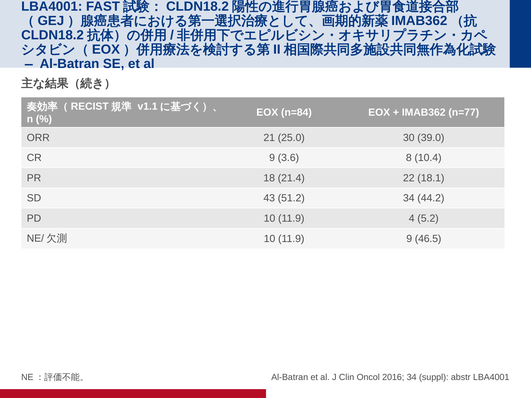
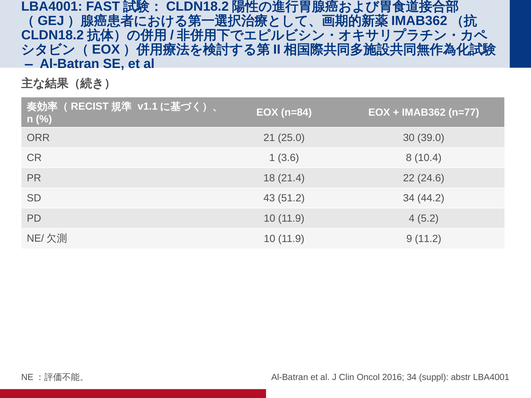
CR 9: 9 -> 1
18.1: 18.1 -> 24.6
46.5: 46.5 -> 11.2
